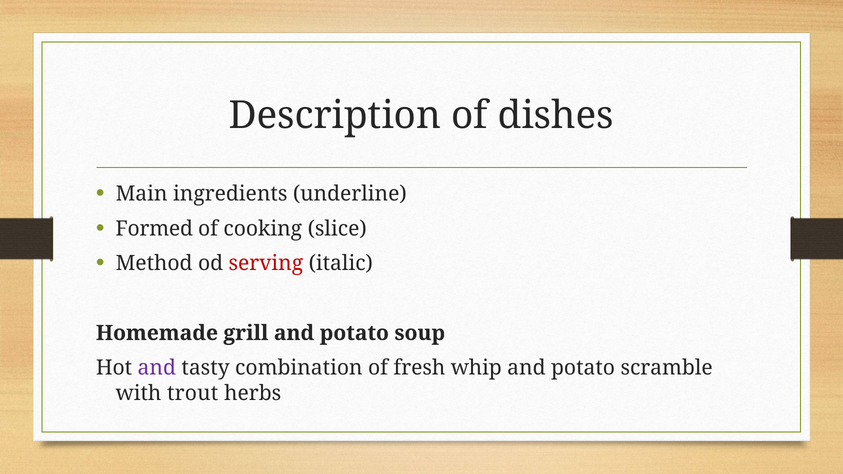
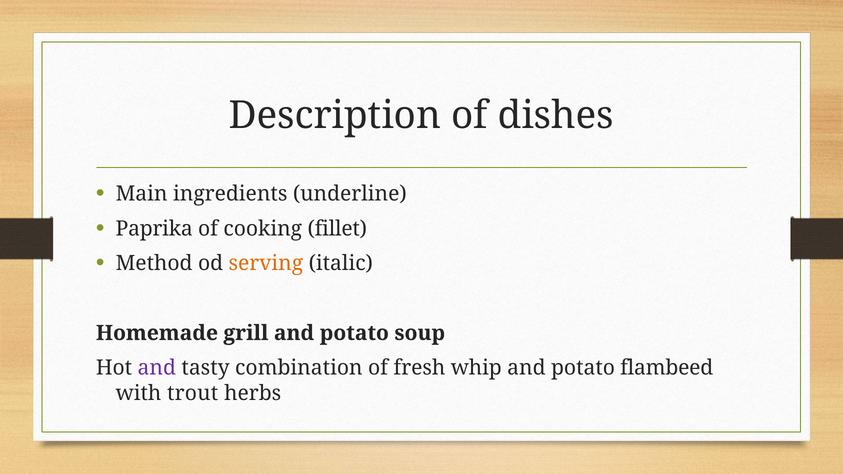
Formed: Formed -> Paprika
slice: slice -> fillet
serving colour: red -> orange
scramble: scramble -> flambeed
